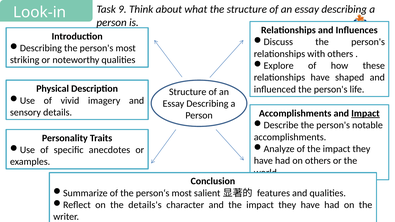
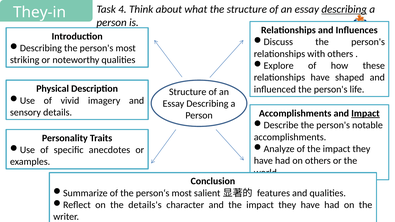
9: 9 -> 4
describing at (344, 9) underline: none -> present
Look-in: Look-in -> They-in
